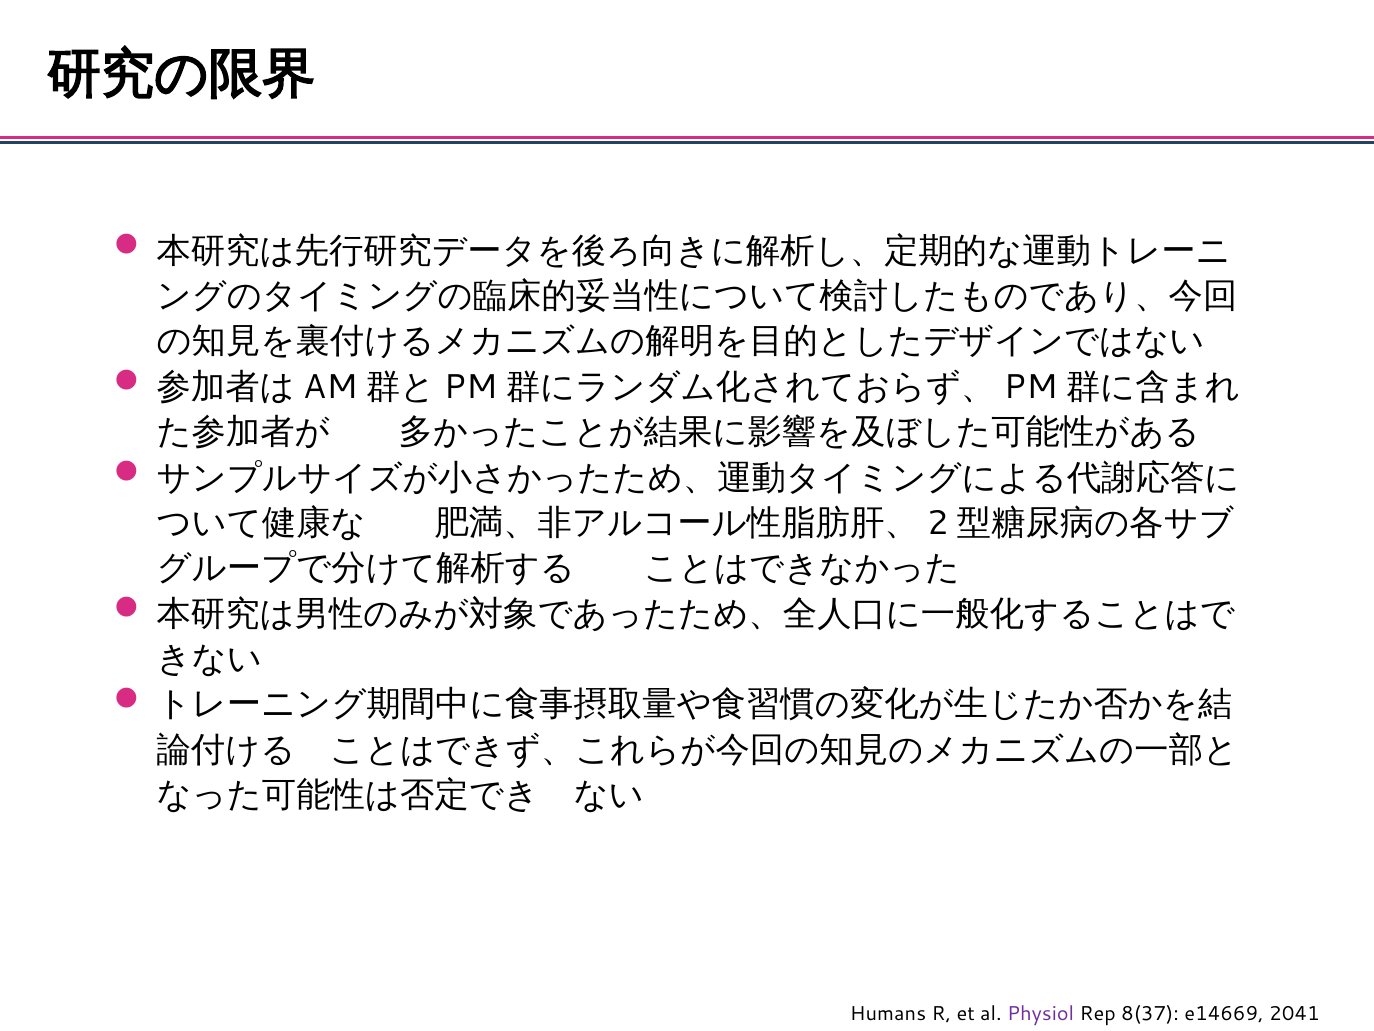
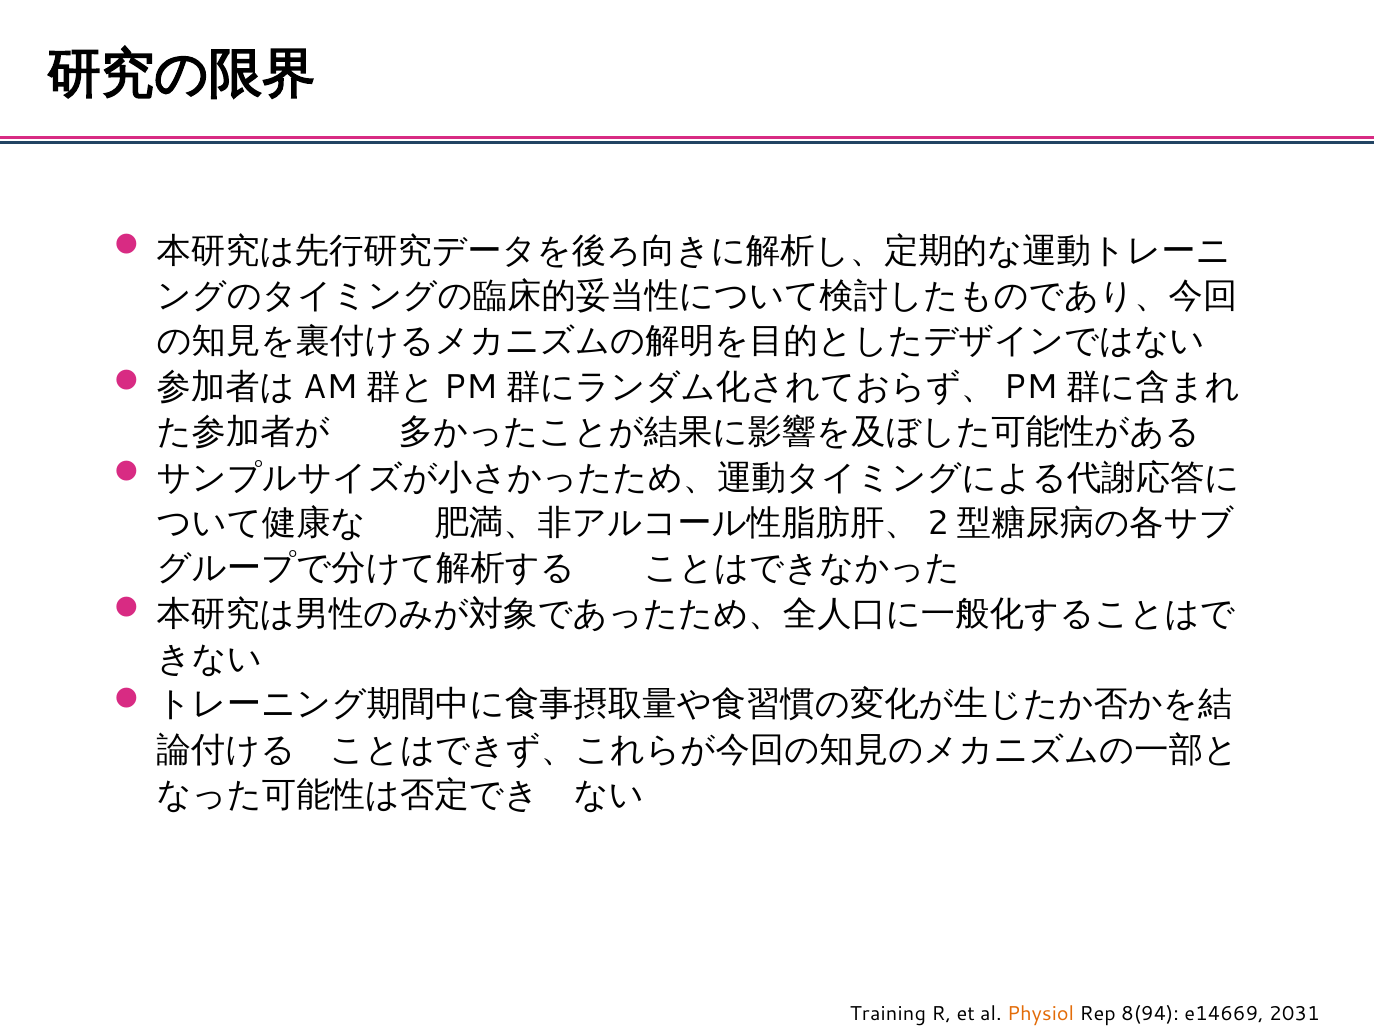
Humans: Humans -> Training
Physiol colour: purple -> orange
8(37: 8(37 -> 8(94
2041: 2041 -> 2031
